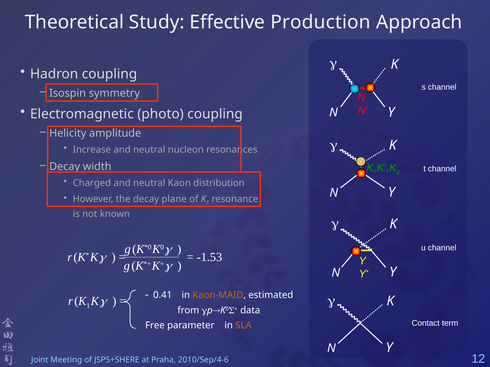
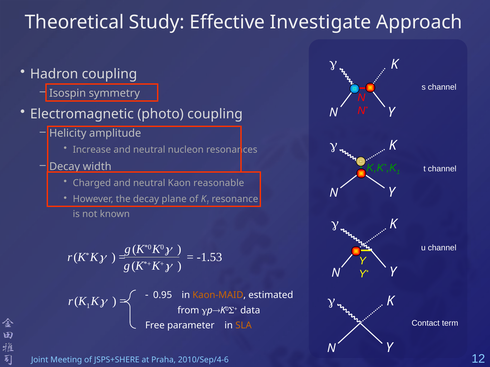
Production: Production -> Investigate
distribution: distribution -> reasonable
0.41: 0.41 -> 0.95
